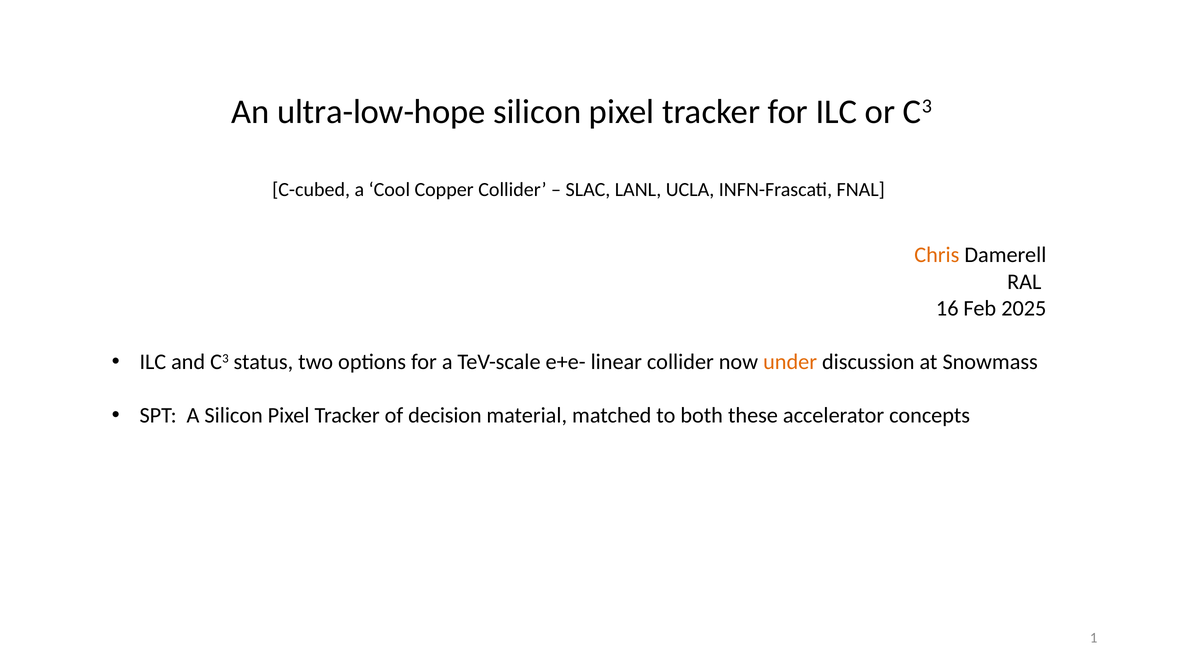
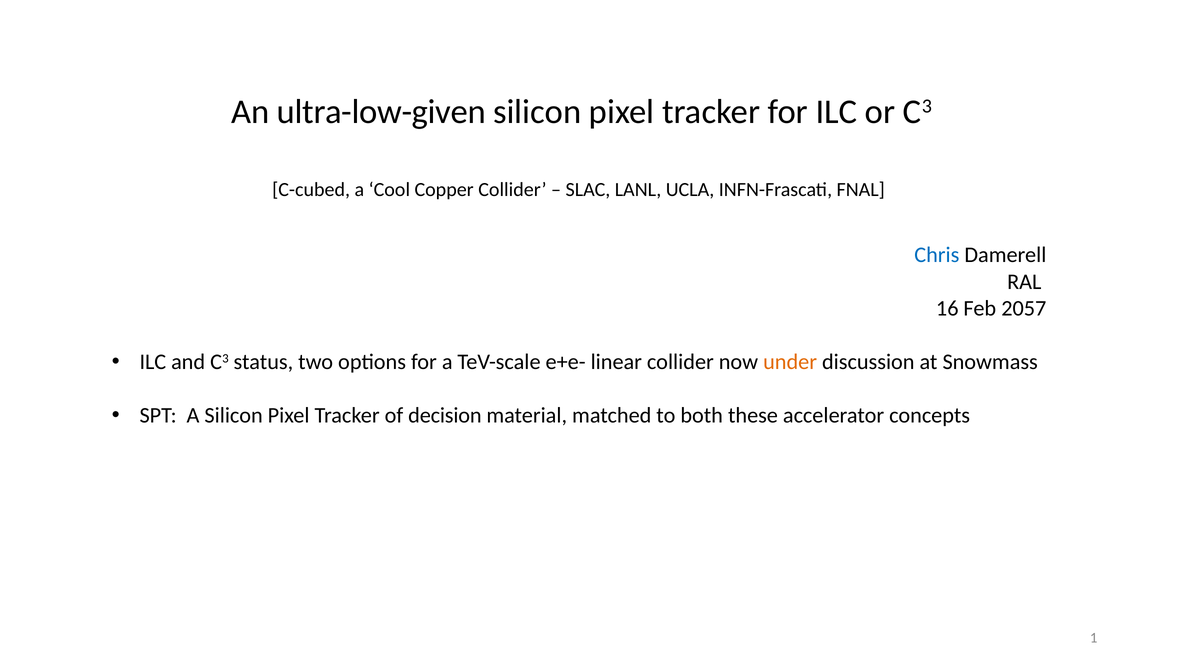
ultra-low-hope: ultra-low-hope -> ultra-low-given
Chris colour: orange -> blue
2025: 2025 -> 2057
